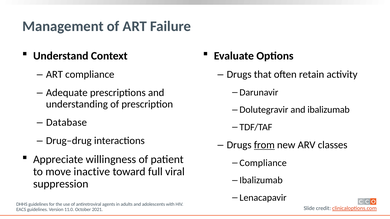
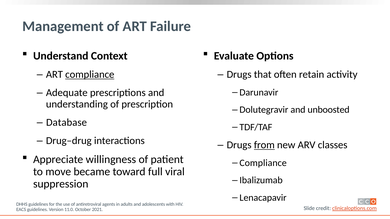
compliance at (90, 75) underline: none -> present
and ibalizumab: ibalizumab -> unboosted
inactive: inactive -> became
